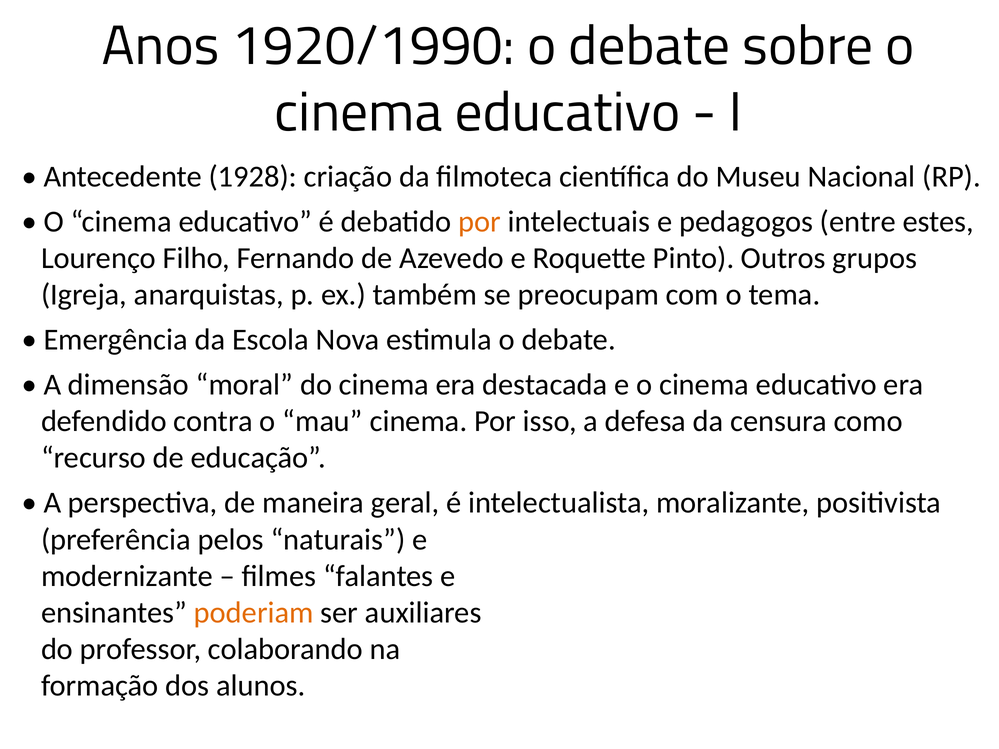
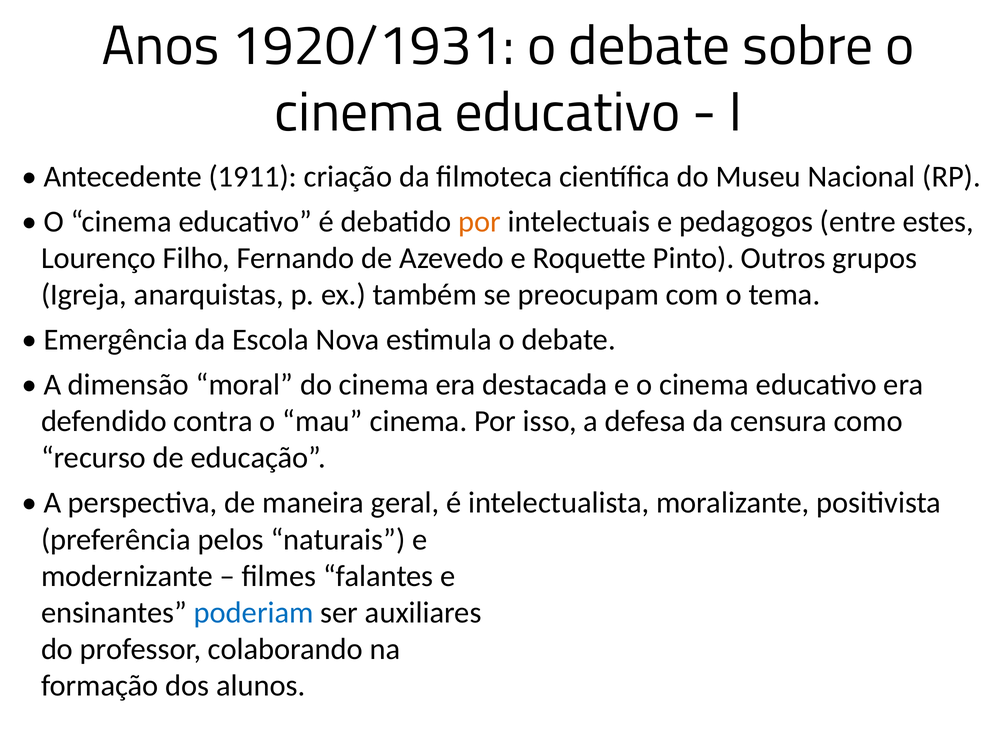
1920/1990: 1920/1990 -> 1920/1931
1928: 1928 -> 1911
poderiam colour: orange -> blue
